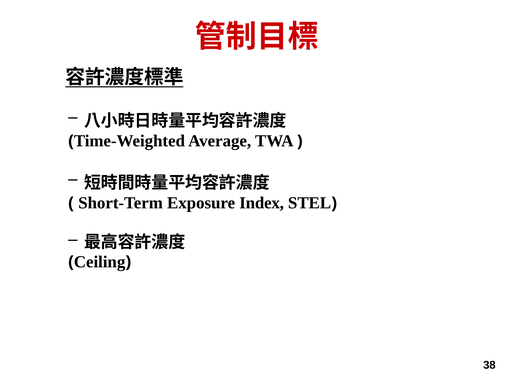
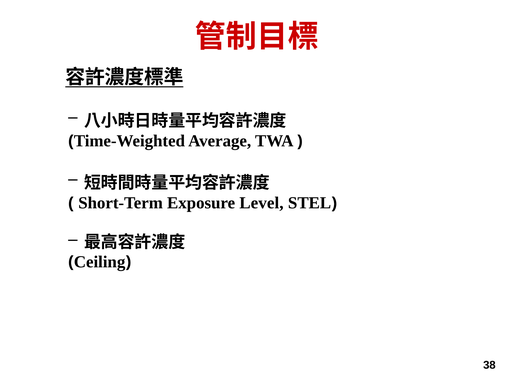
Index: Index -> Level
